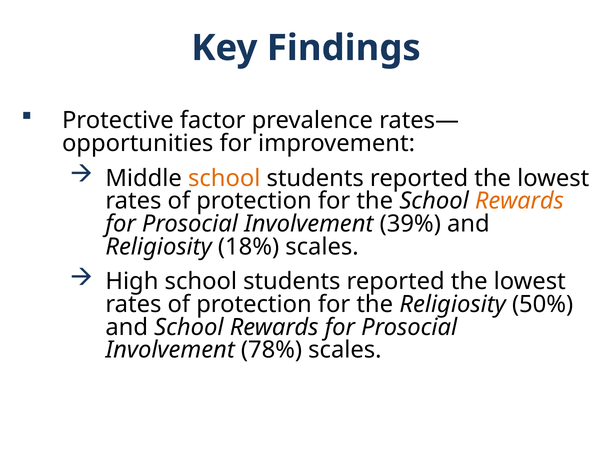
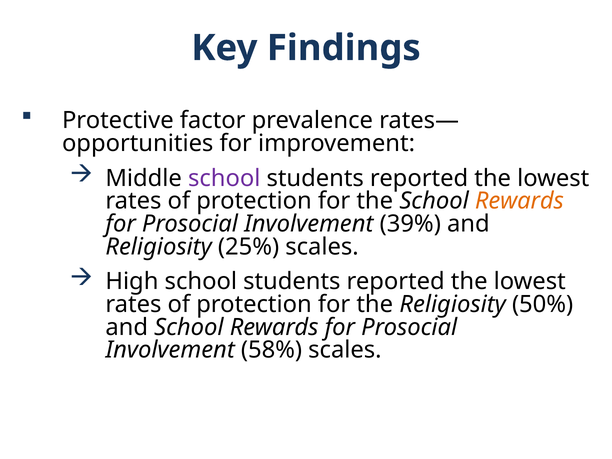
school at (224, 178) colour: orange -> purple
18%: 18% -> 25%
78%: 78% -> 58%
